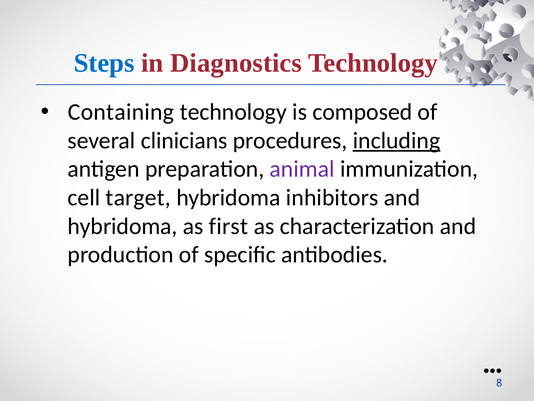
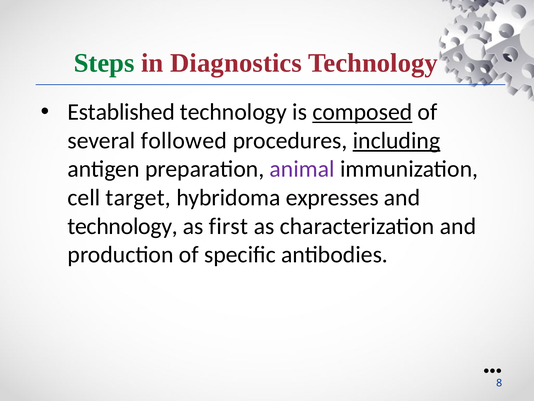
Steps colour: blue -> green
Containing: Containing -> Established
composed underline: none -> present
clinicians: clinicians -> followed
inhibitors: inhibitors -> expresses
hybridoma at (123, 226): hybridoma -> technology
